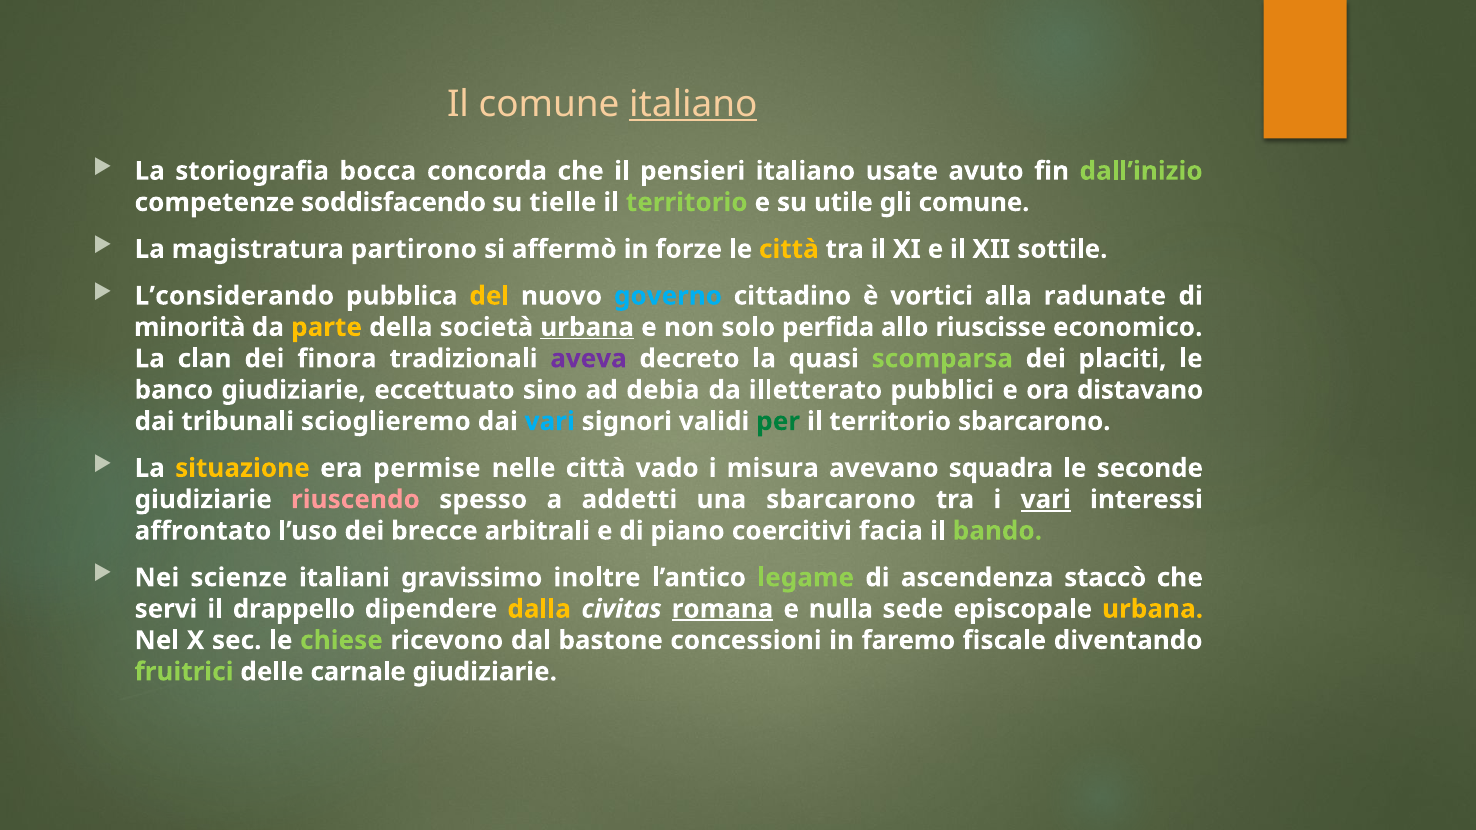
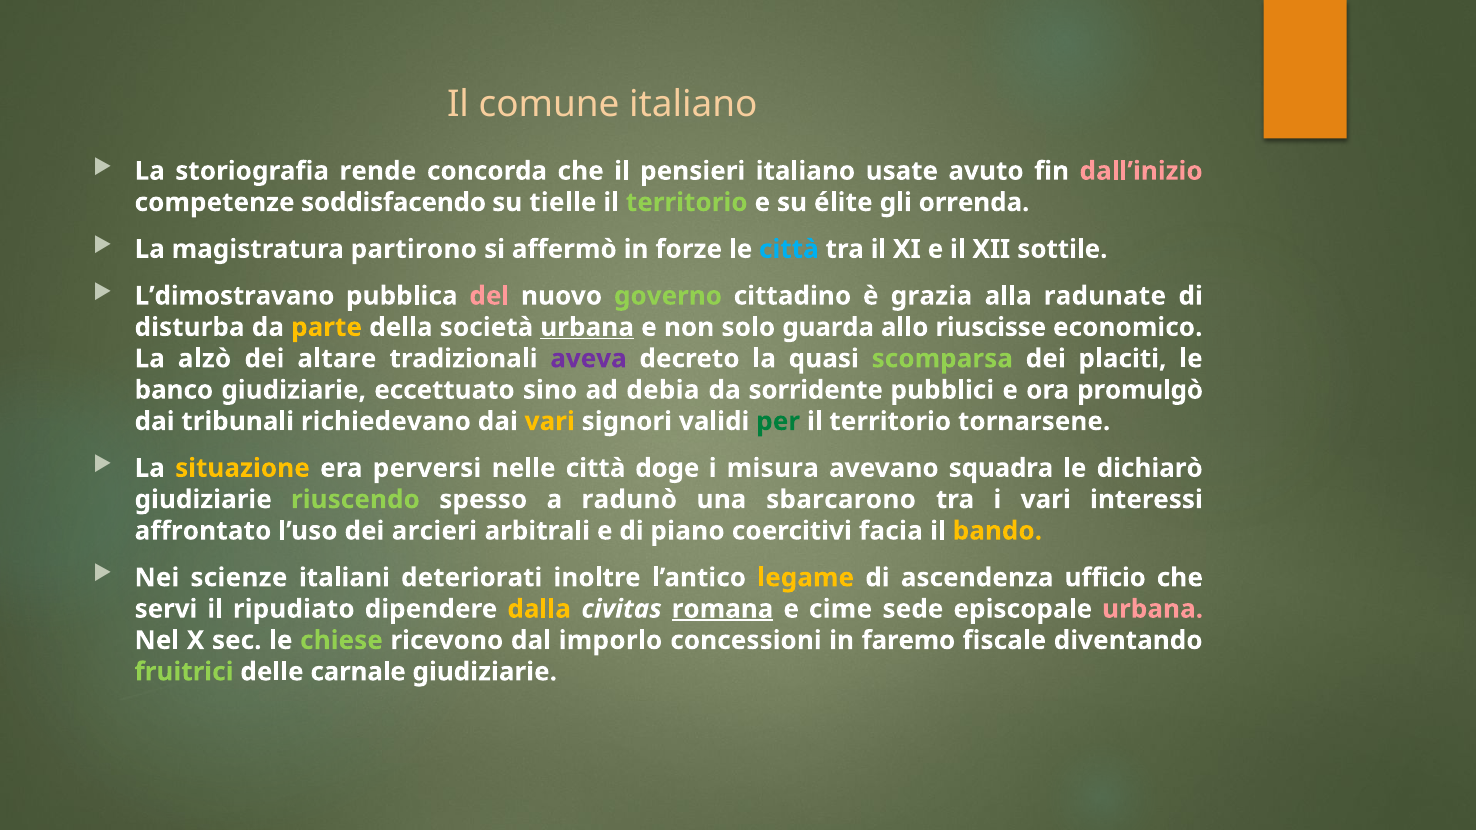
italiano at (693, 104) underline: present -> none
bocca: bocca -> rende
dall’inizio colour: light green -> pink
utile: utile -> élite
gli comune: comune -> orrenda
città at (789, 249) colour: yellow -> light blue
L’considerando: L’considerando -> L’dimostravano
del colour: yellow -> pink
governo colour: light blue -> light green
vortici: vortici -> grazia
minorità: minorità -> disturba
perfida: perfida -> guarda
clan: clan -> alzò
finora: finora -> altare
illetterato: illetterato -> sorridente
distavano: distavano -> promulgò
scioglieremo: scioglieremo -> richiedevano
vari at (550, 422) colour: light blue -> yellow
territorio sbarcarono: sbarcarono -> tornarsene
permise: permise -> perversi
vado: vado -> doge
seconde: seconde -> dichiarò
riuscendo colour: pink -> light green
addetti: addetti -> radunò
vari at (1046, 500) underline: present -> none
brecce: brecce -> arcieri
bando colour: light green -> yellow
gravissimo: gravissimo -> deteriorati
legame colour: light green -> yellow
staccò: staccò -> ufficio
drappello: drappello -> ripudiato
nulla: nulla -> cime
urbana at (1153, 609) colour: yellow -> pink
bastone: bastone -> imporlo
